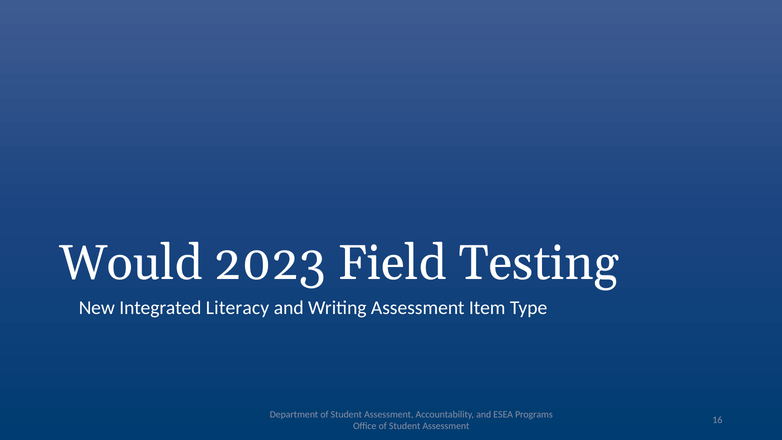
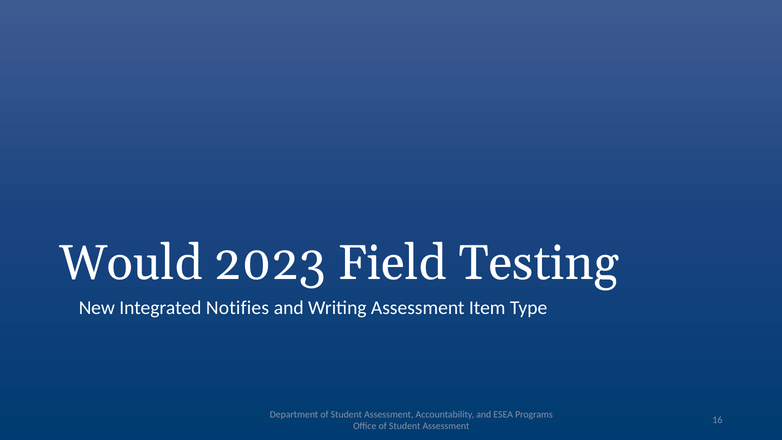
Literacy: Literacy -> Notifies
